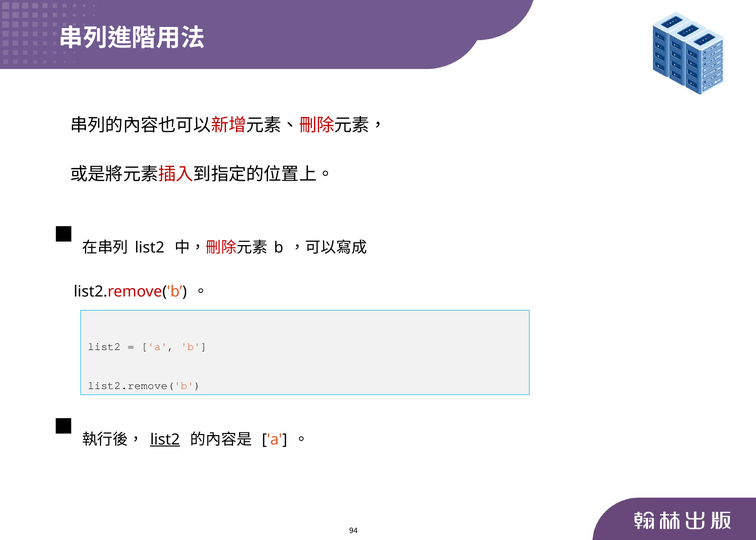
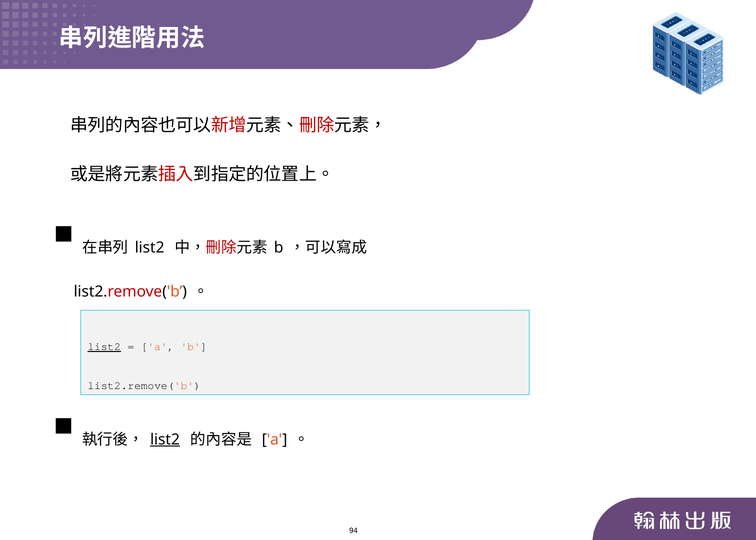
list2 at (104, 347) underline: none -> present
